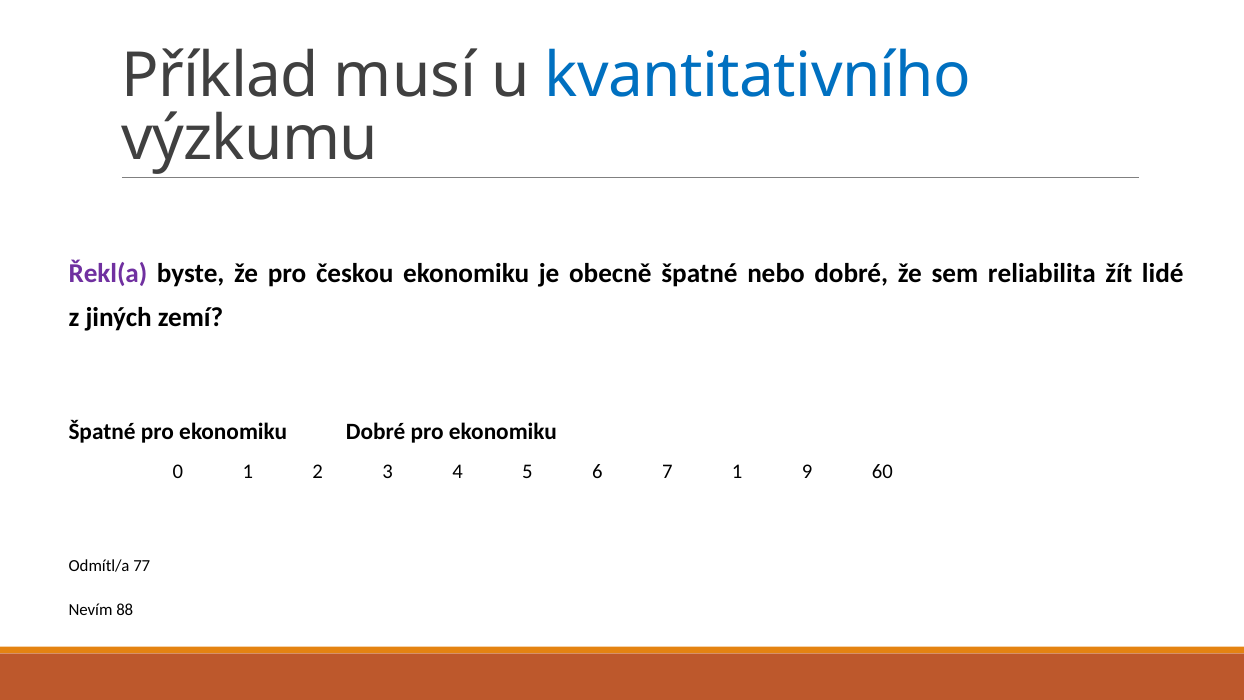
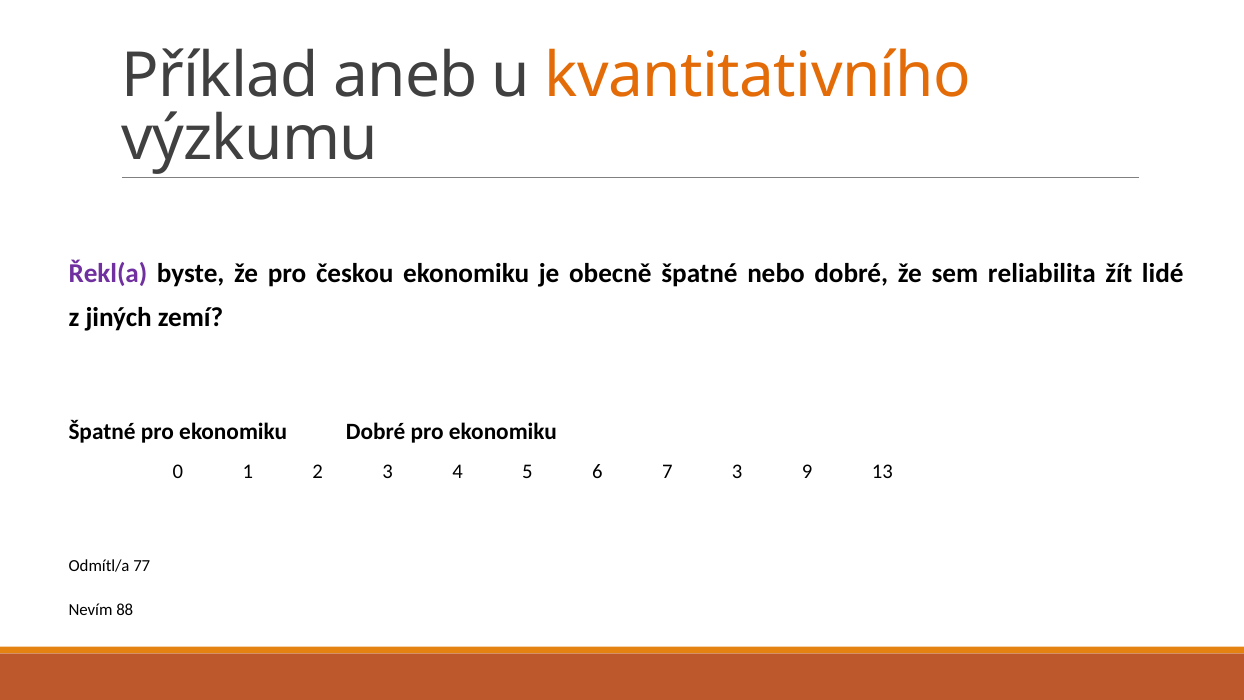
musí: musí -> aneb
kvantitativního colour: blue -> orange
7 1: 1 -> 3
60: 60 -> 13
